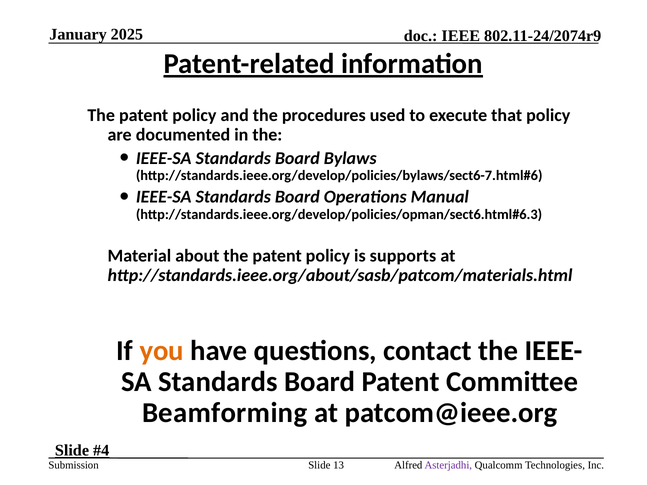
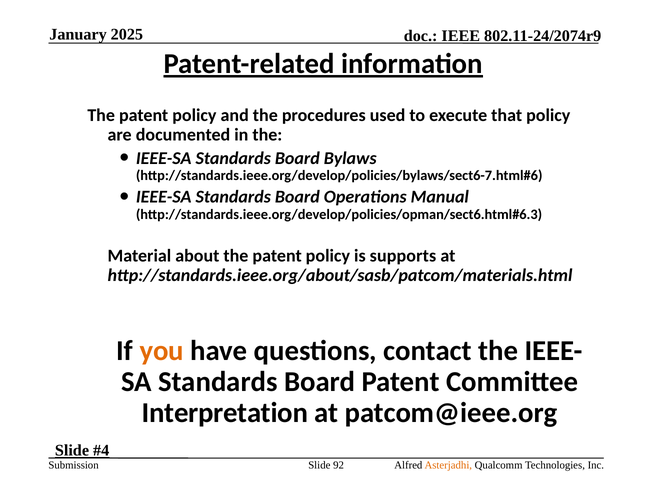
Beamforming: Beamforming -> Interpretation
13: 13 -> 92
Asterjadhi colour: purple -> orange
